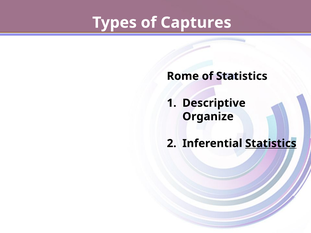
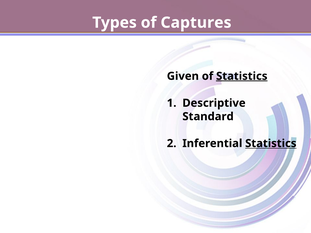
Rome: Rome -> Given
Statistics at (242, 76) underline: none -> present
Organize: Organize -> Standard
